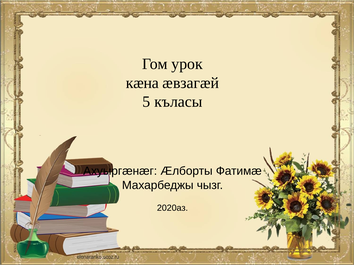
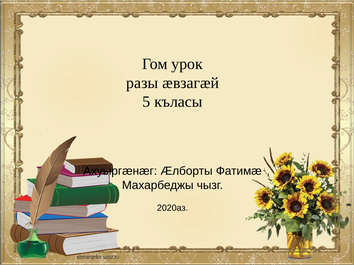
кæна: кæна -> разы
